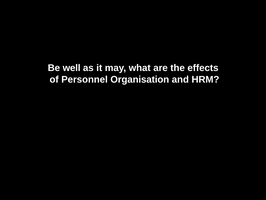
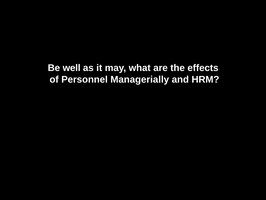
Organisation: Organisation -> Managerially
